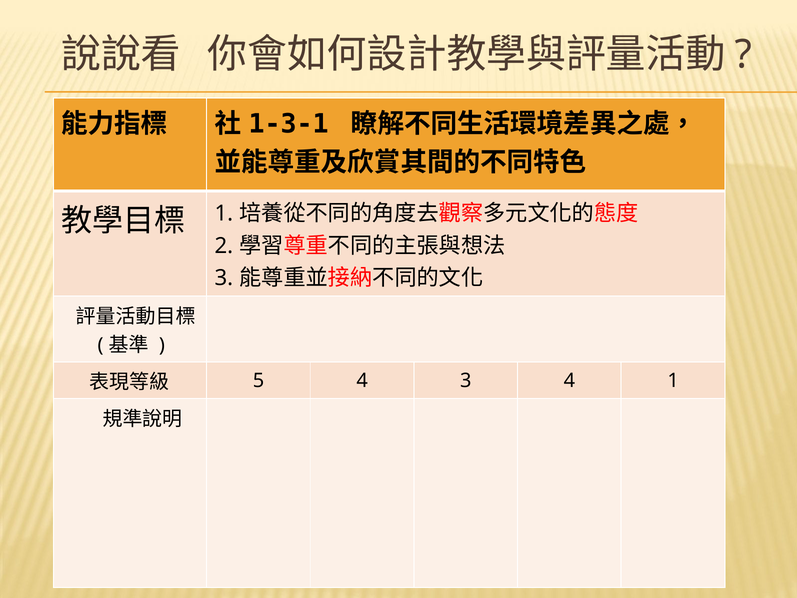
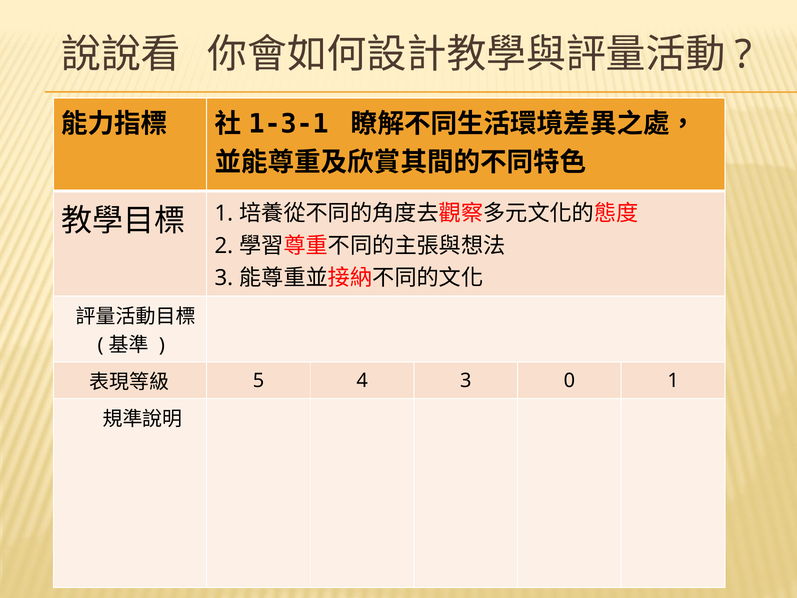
3 4: 4 -> 0
